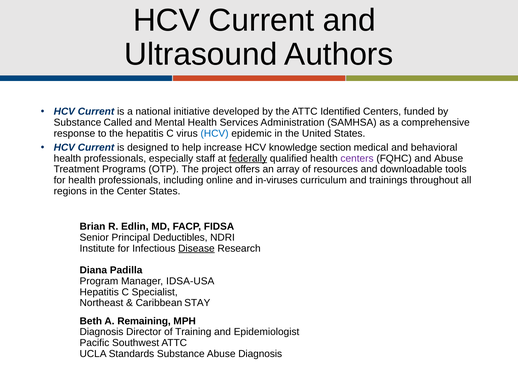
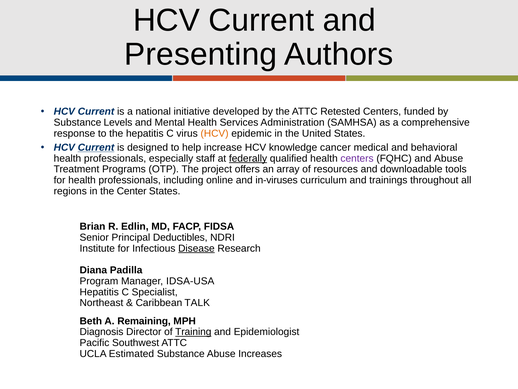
Ultrasound: Ultrasound -> Presenting
Identified: Identified -> Retested
Called: Called -> Levels
HCV at (215, 133) colour: blue -> orange
Current at (96, 147) underline: none -> present
section: section -> cancer
STAY: STAY -> TALK
Training underline: none -> present
Standards: Standards -> Estimated
Abuse Diagnosis: Diagnosis -> Increases
